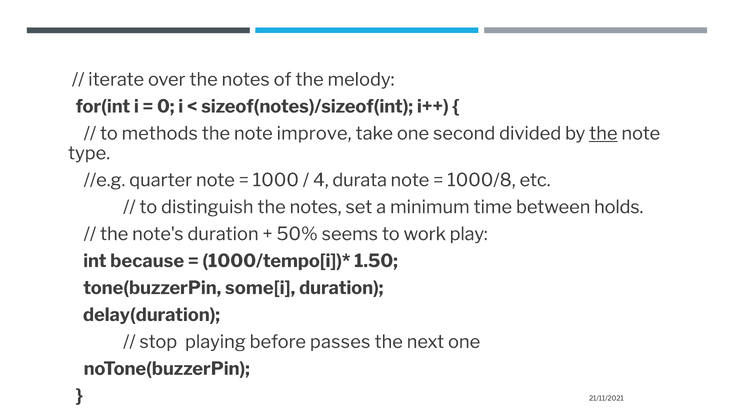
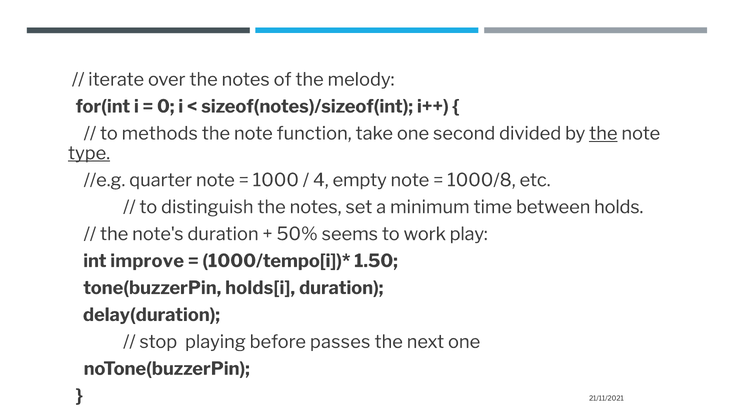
improve: improve -> function
type underline: none -> present
durata: durata -> empty
because: because -> improve
some[i: some[i -> holds[i
